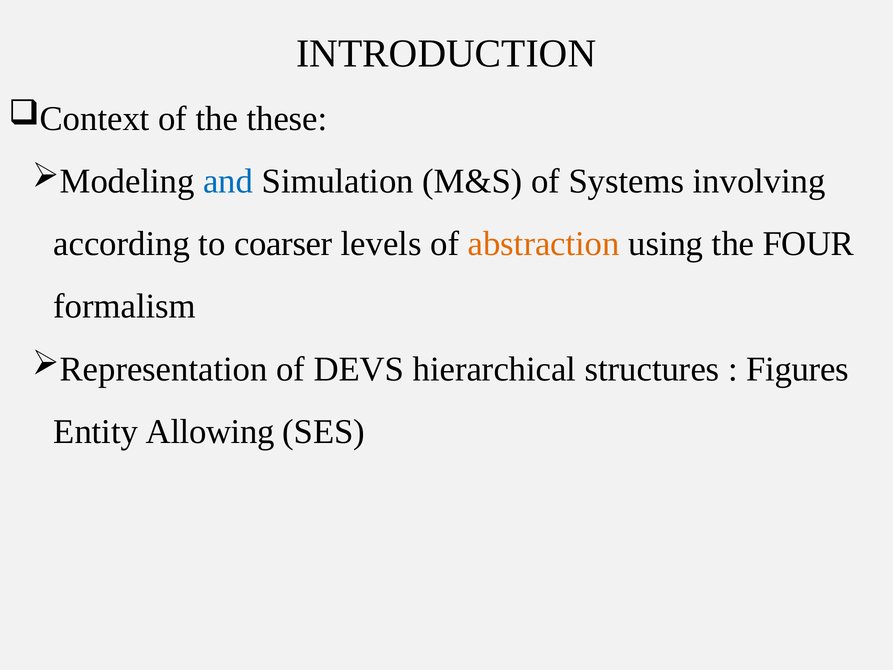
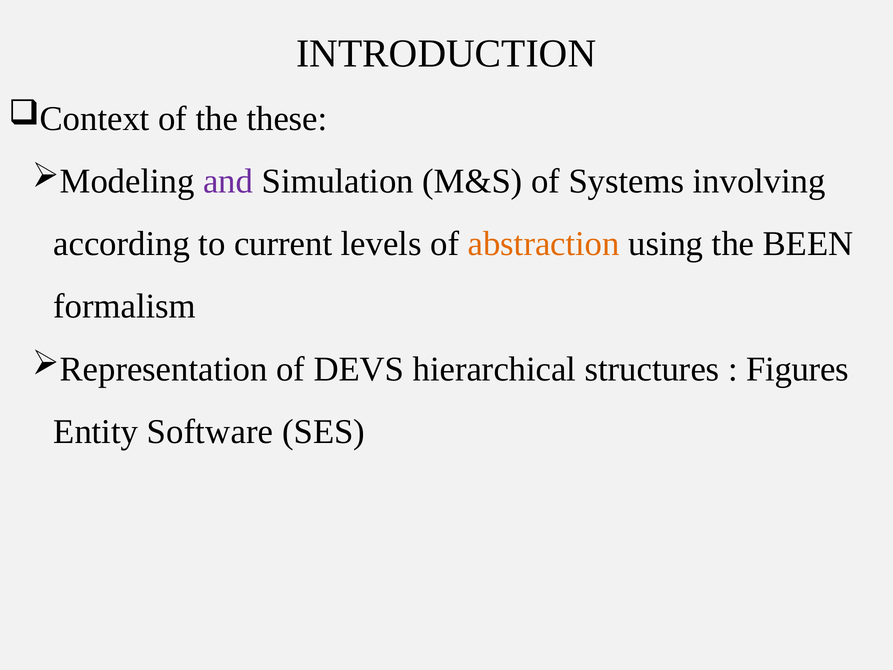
and colour: blue -> purple
coarser: coarser -> current
FOUR: FOUR -> BEEN
Allowing: Allowing -> Software
